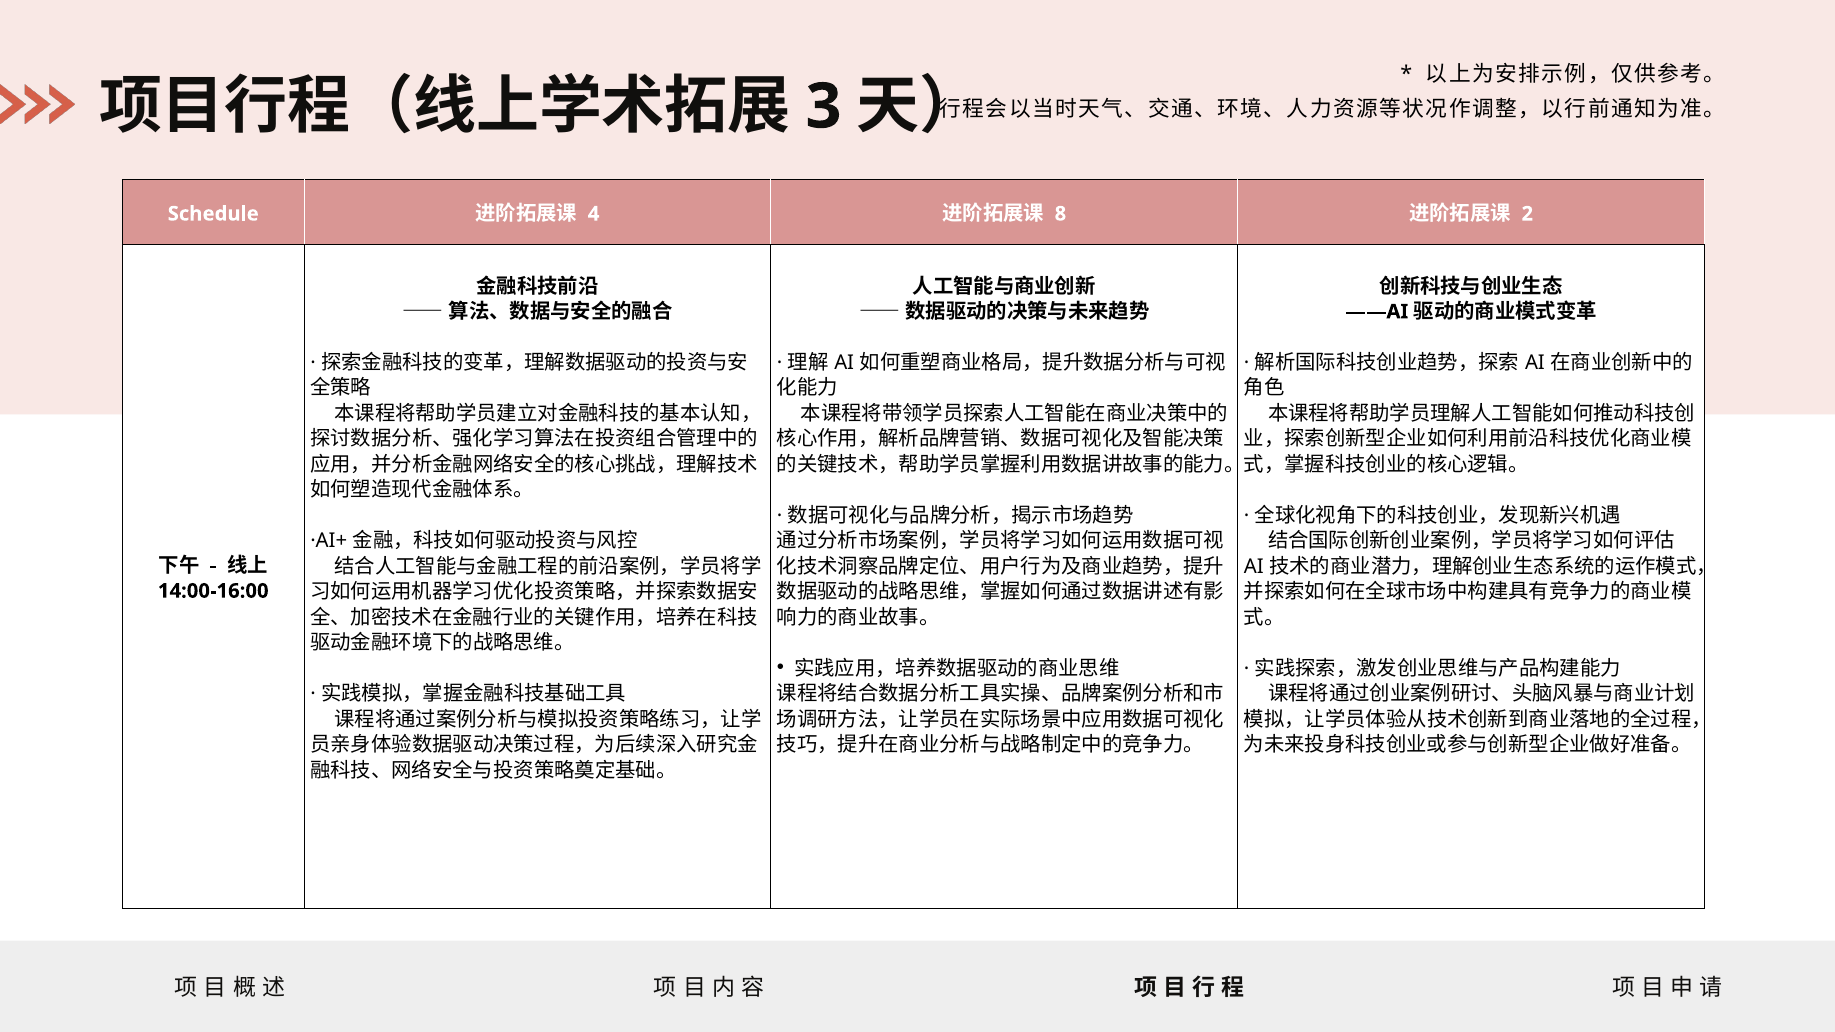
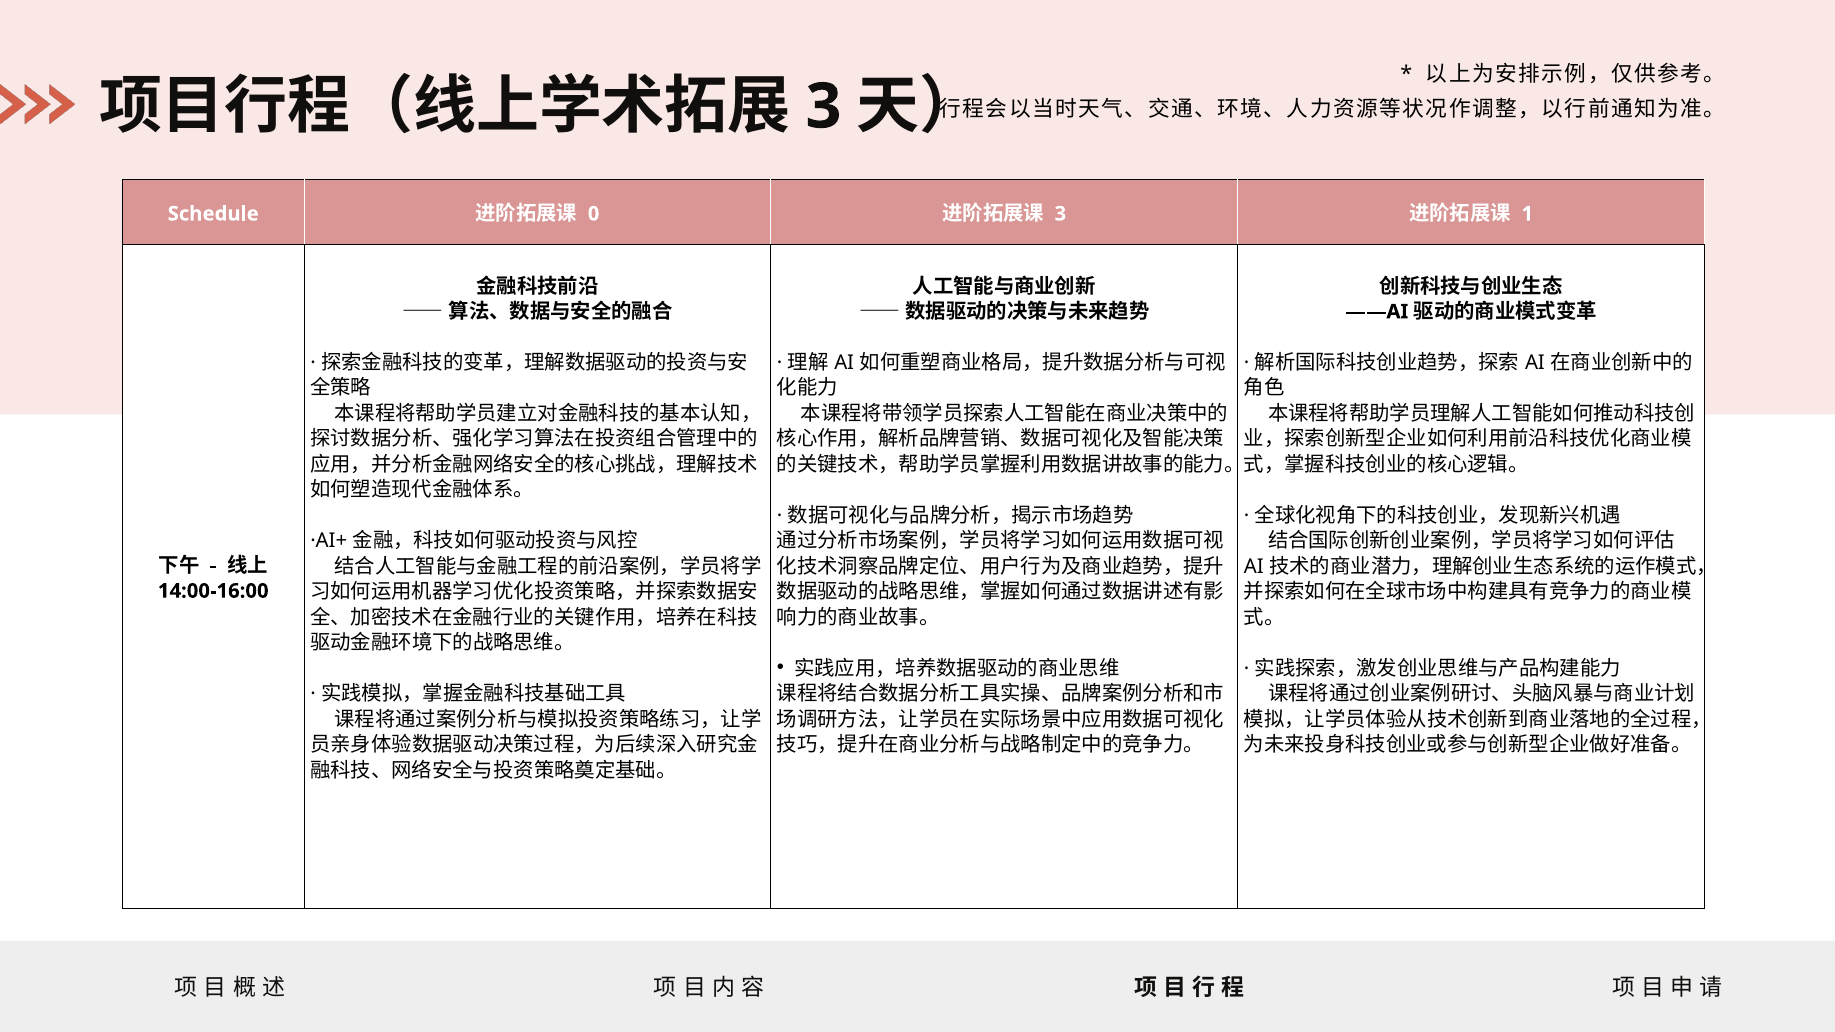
4: 4 -> 0
8 at (1060, 214): 8 -> 3
2: 2 -> 1
